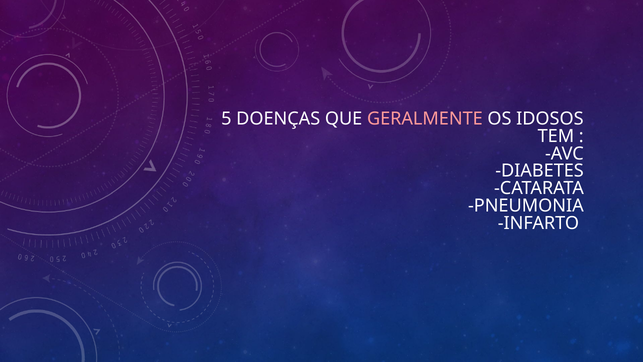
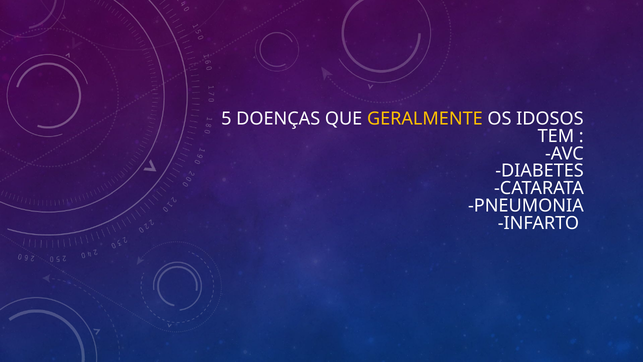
GERALMENTE colour: pink -> yellow
